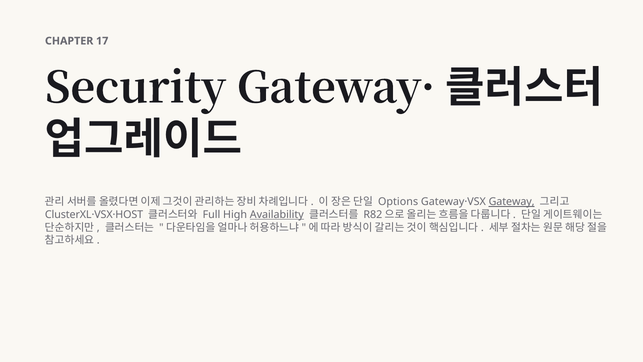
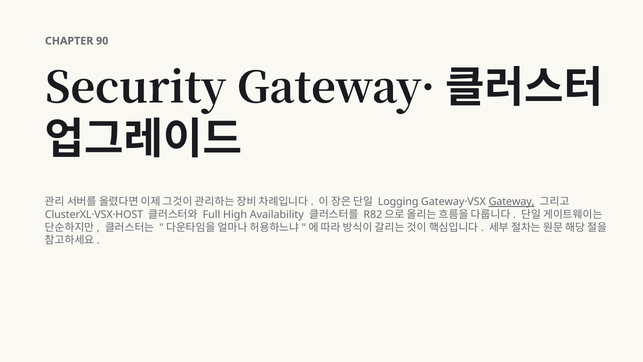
17: 17 -> 90
Options: Options -> Logging
Availability underline: present -> none
